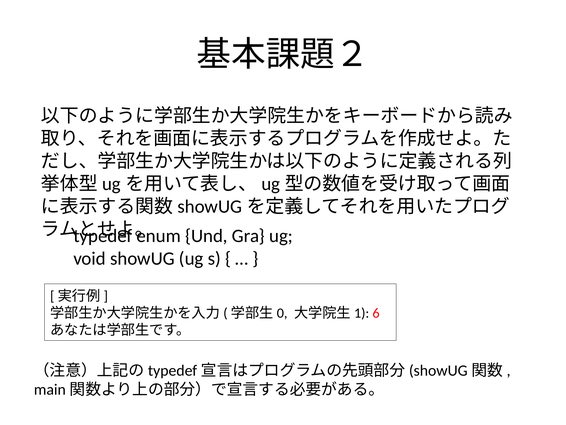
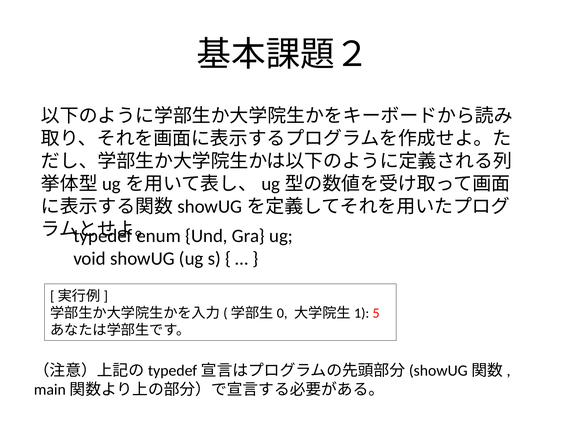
6: 6 -> 5
